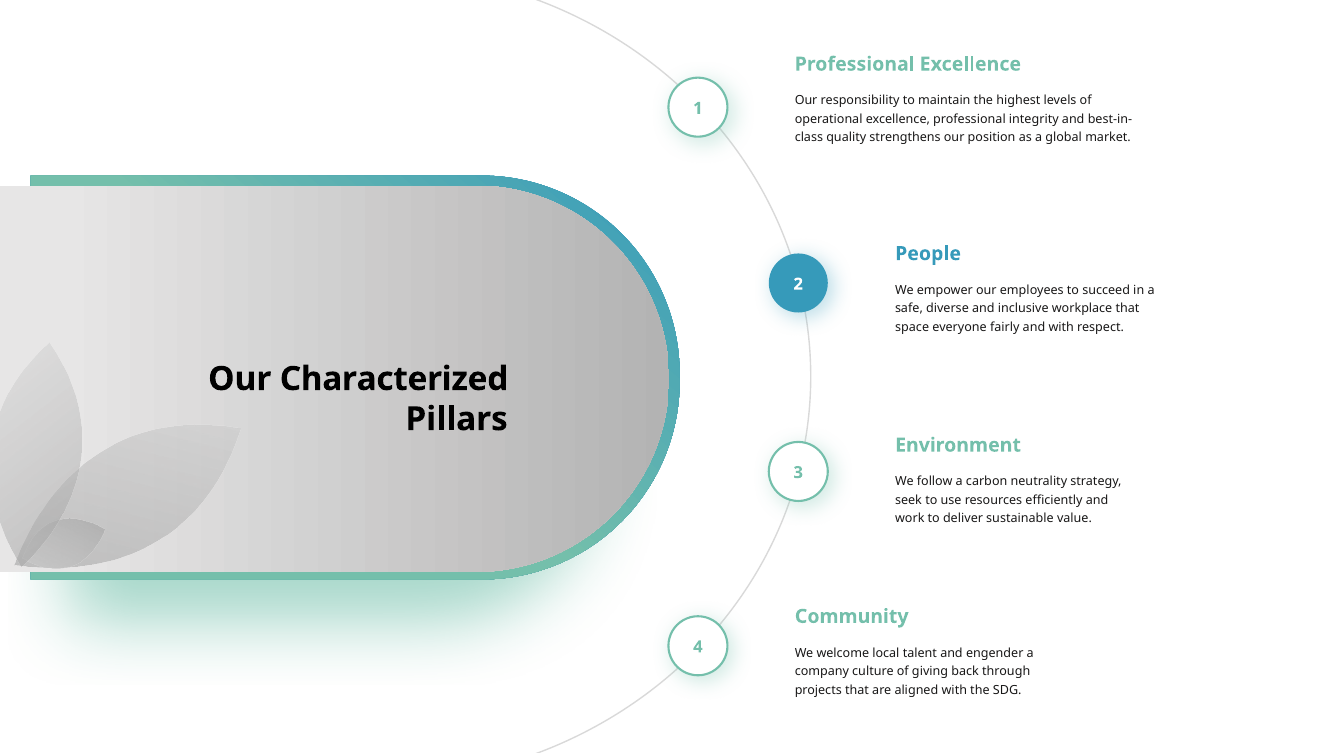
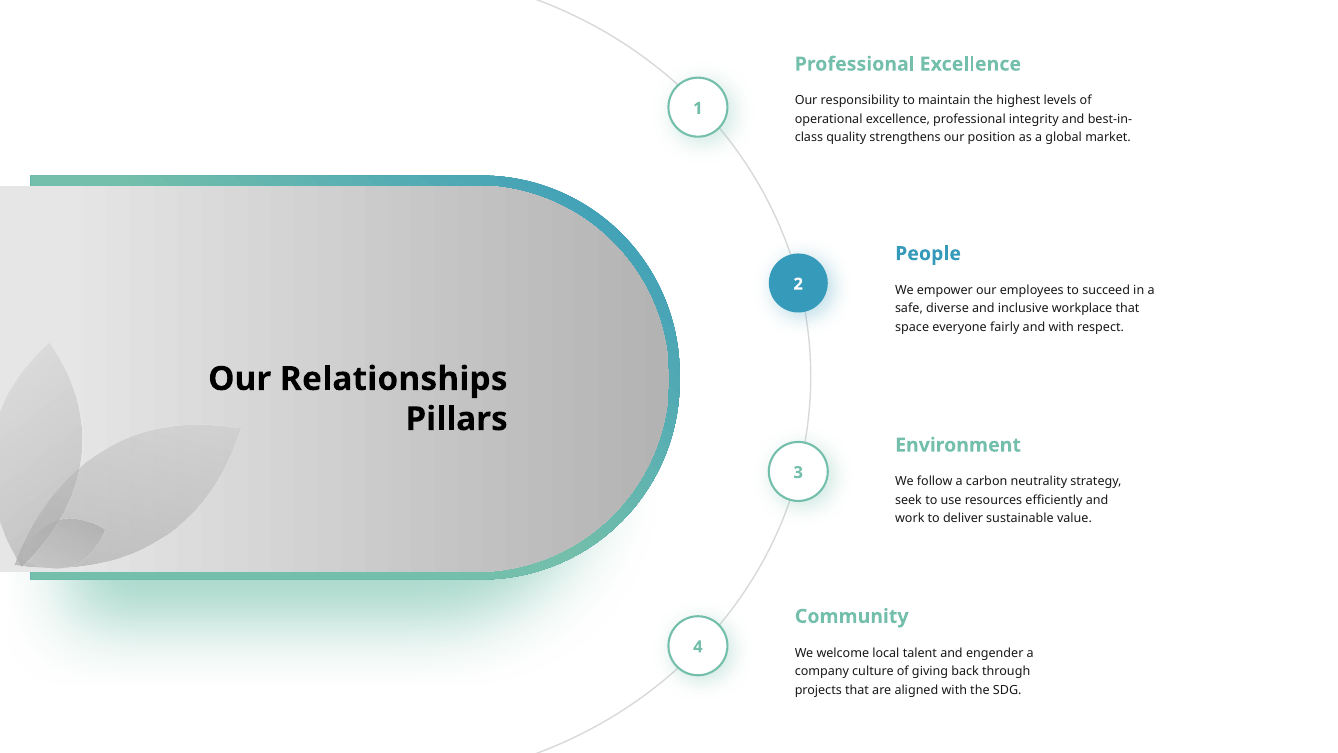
Characterized: Characterized -> Relationships
